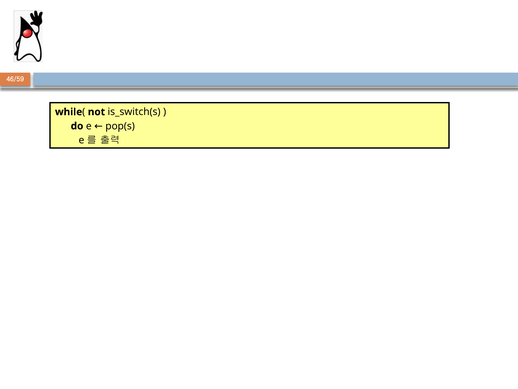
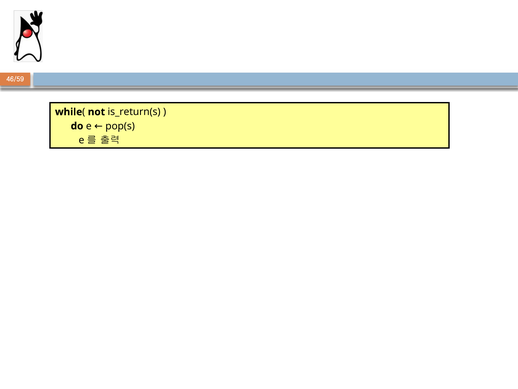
is_switch(s: is_switch(s -> is_return(s
